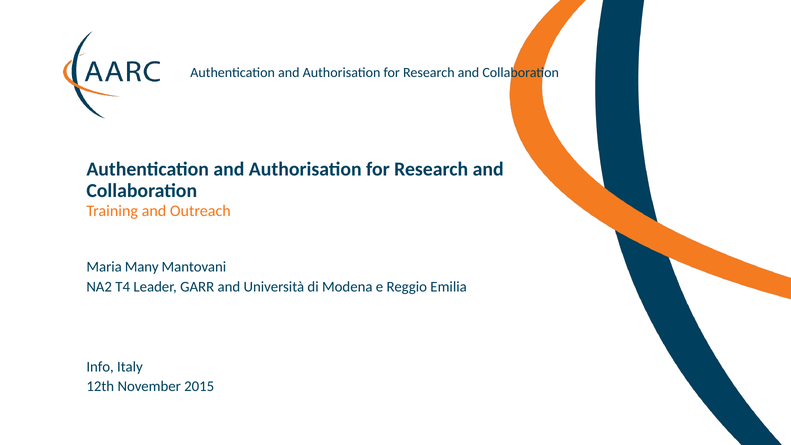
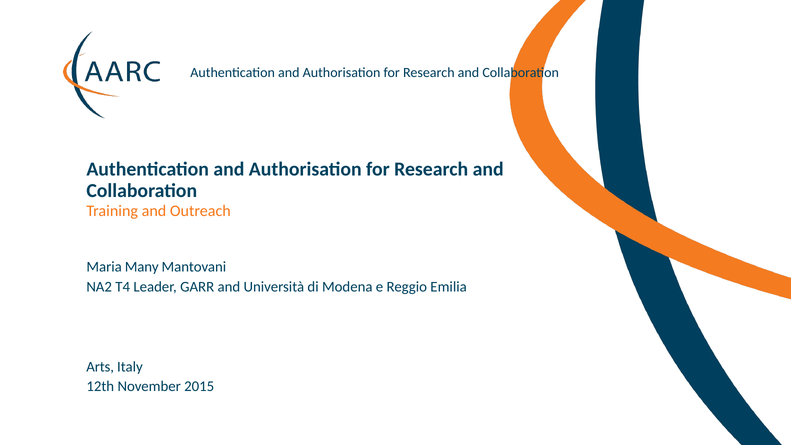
Info: Info -> Arts
